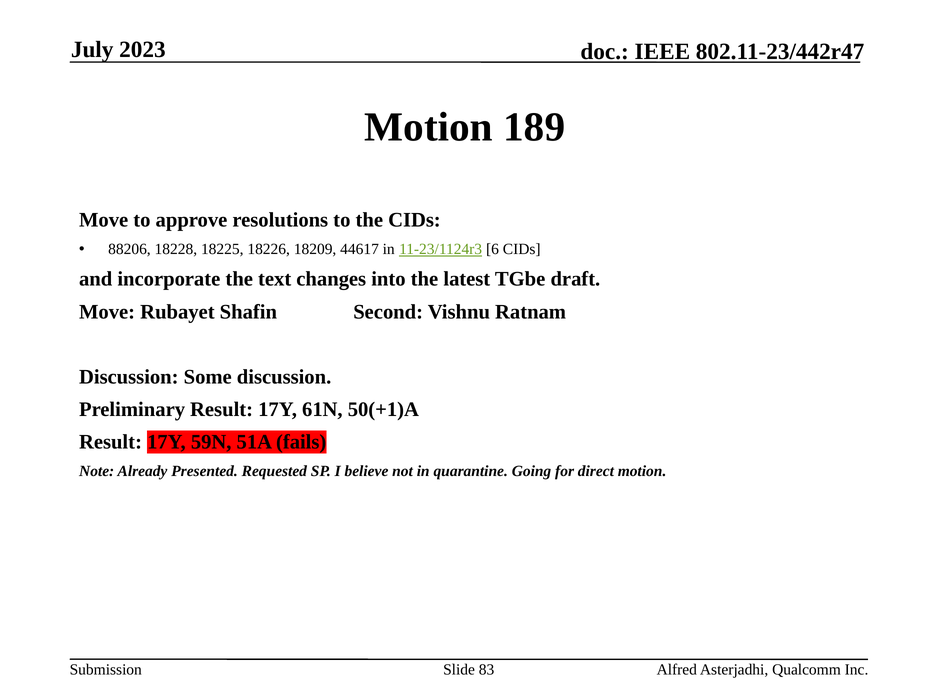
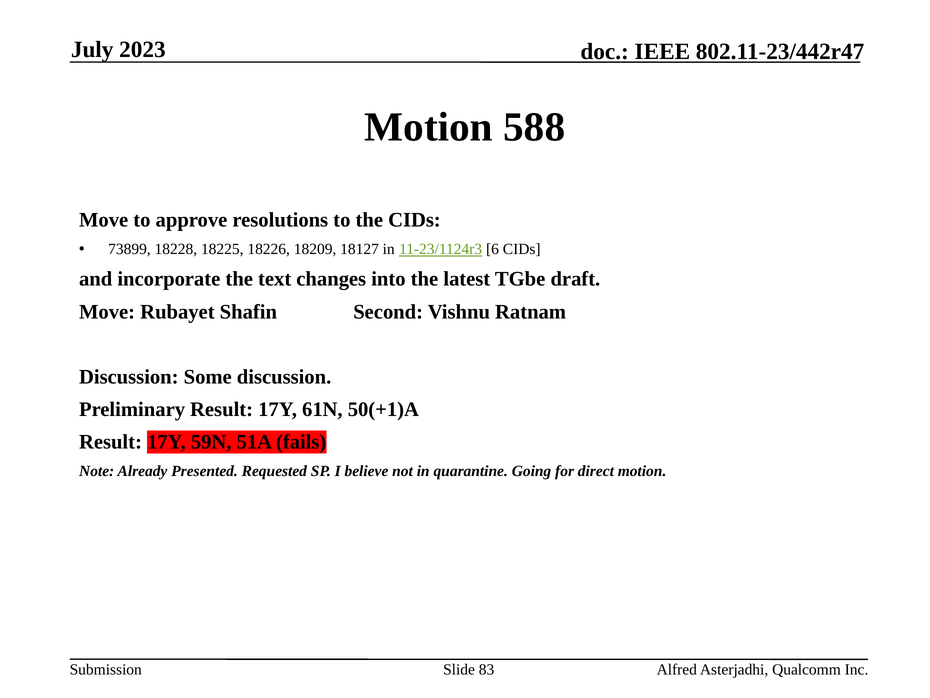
189: 189 -> 588
88206: 88206 -> 73899
44617: 44617 -> 18127
